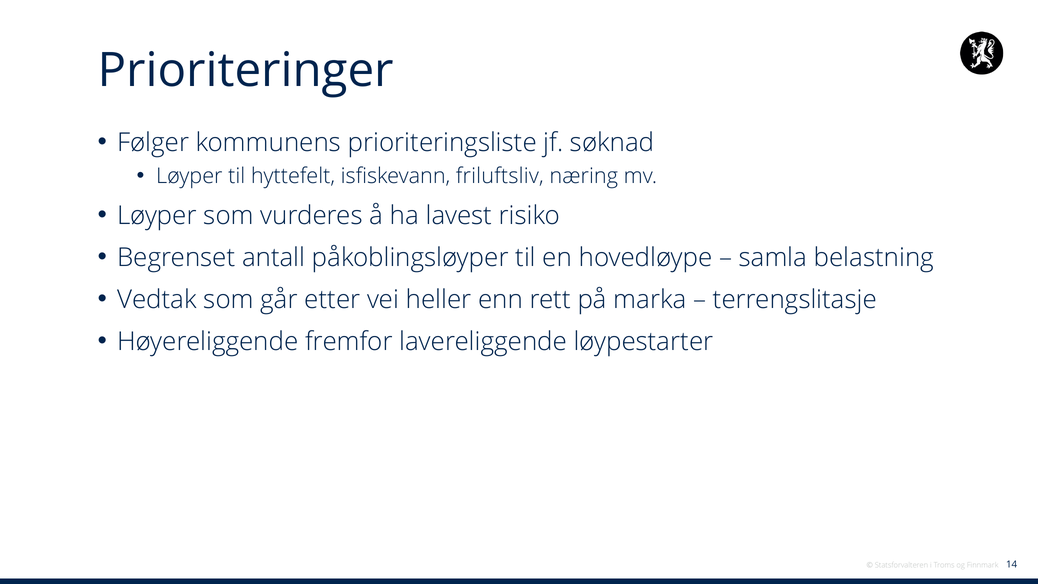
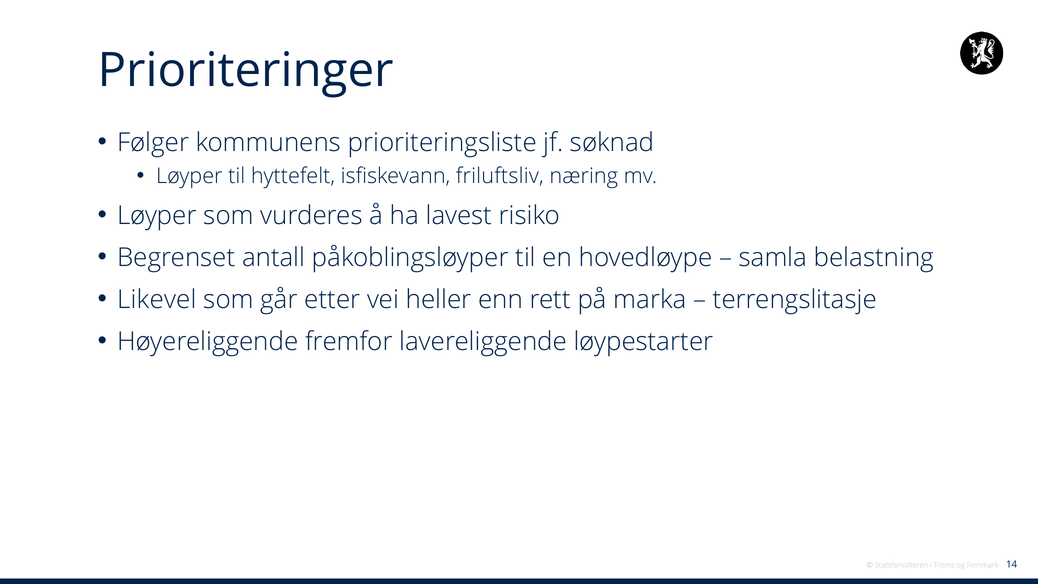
Vedtak: Vedtak -> Likevel
